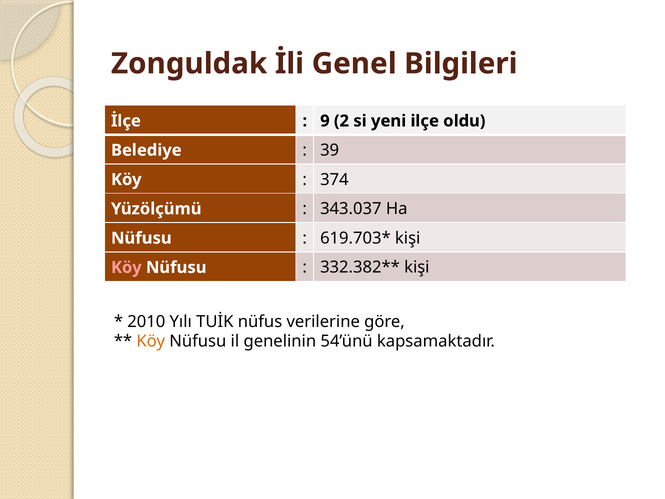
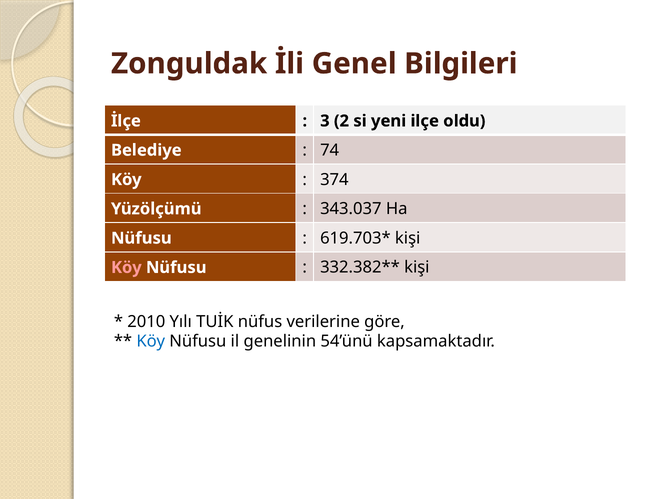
9: 9 -> 3
39: 39 -> 74
Köy at (151, 341) colour: orange -> blue
